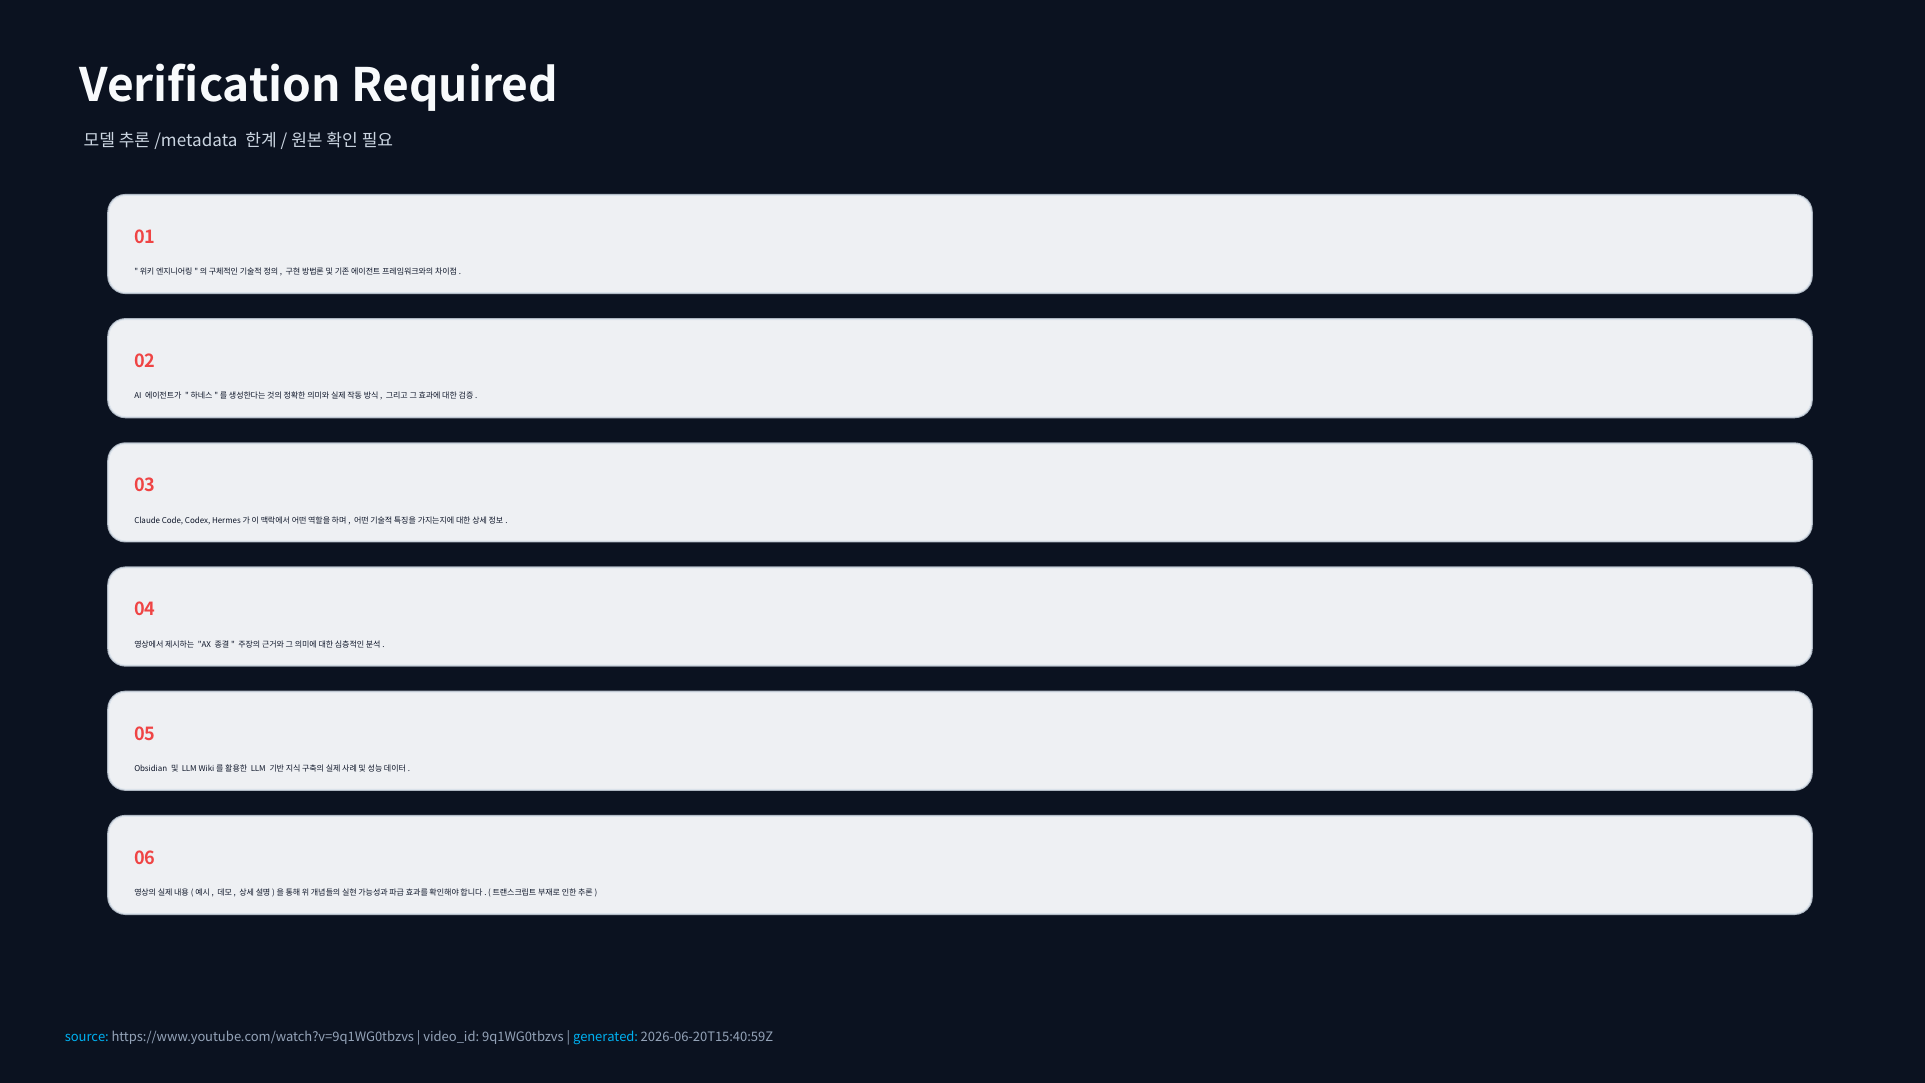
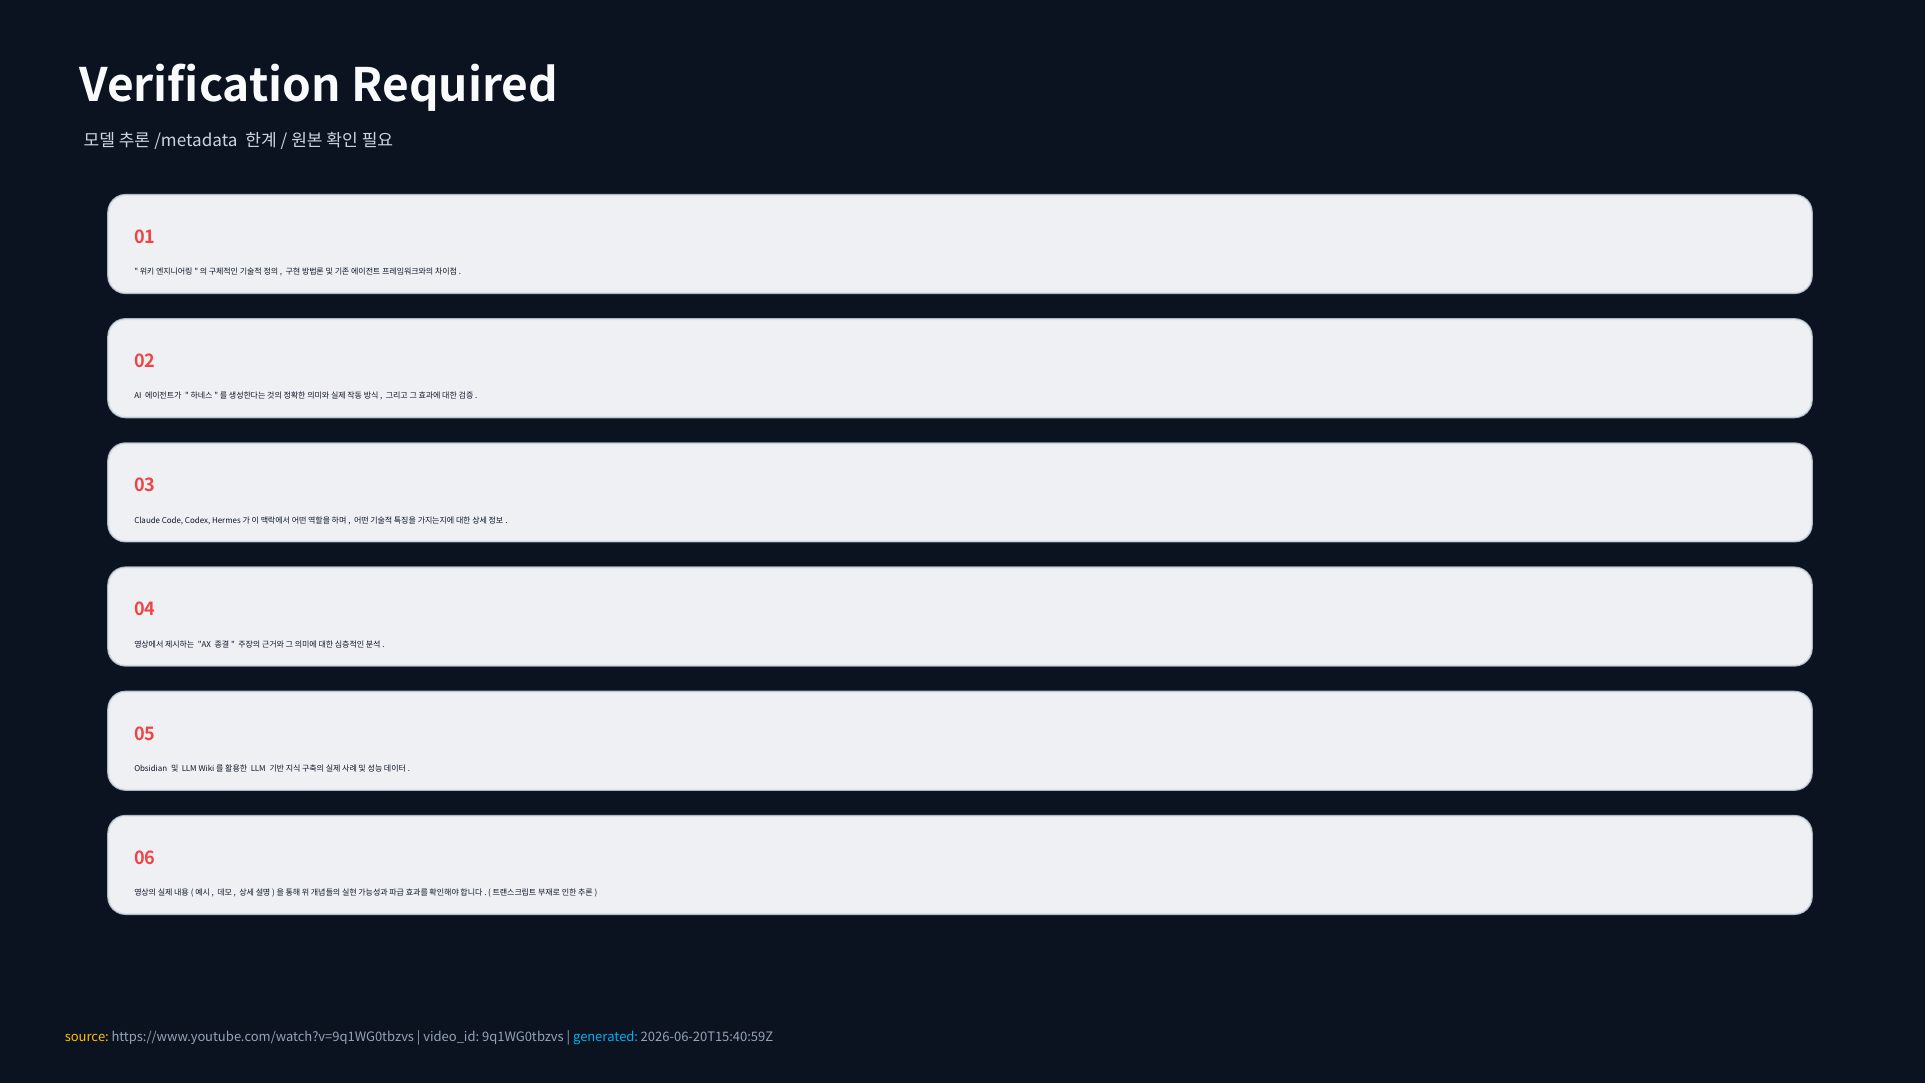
source colour: light blue -> yellow
